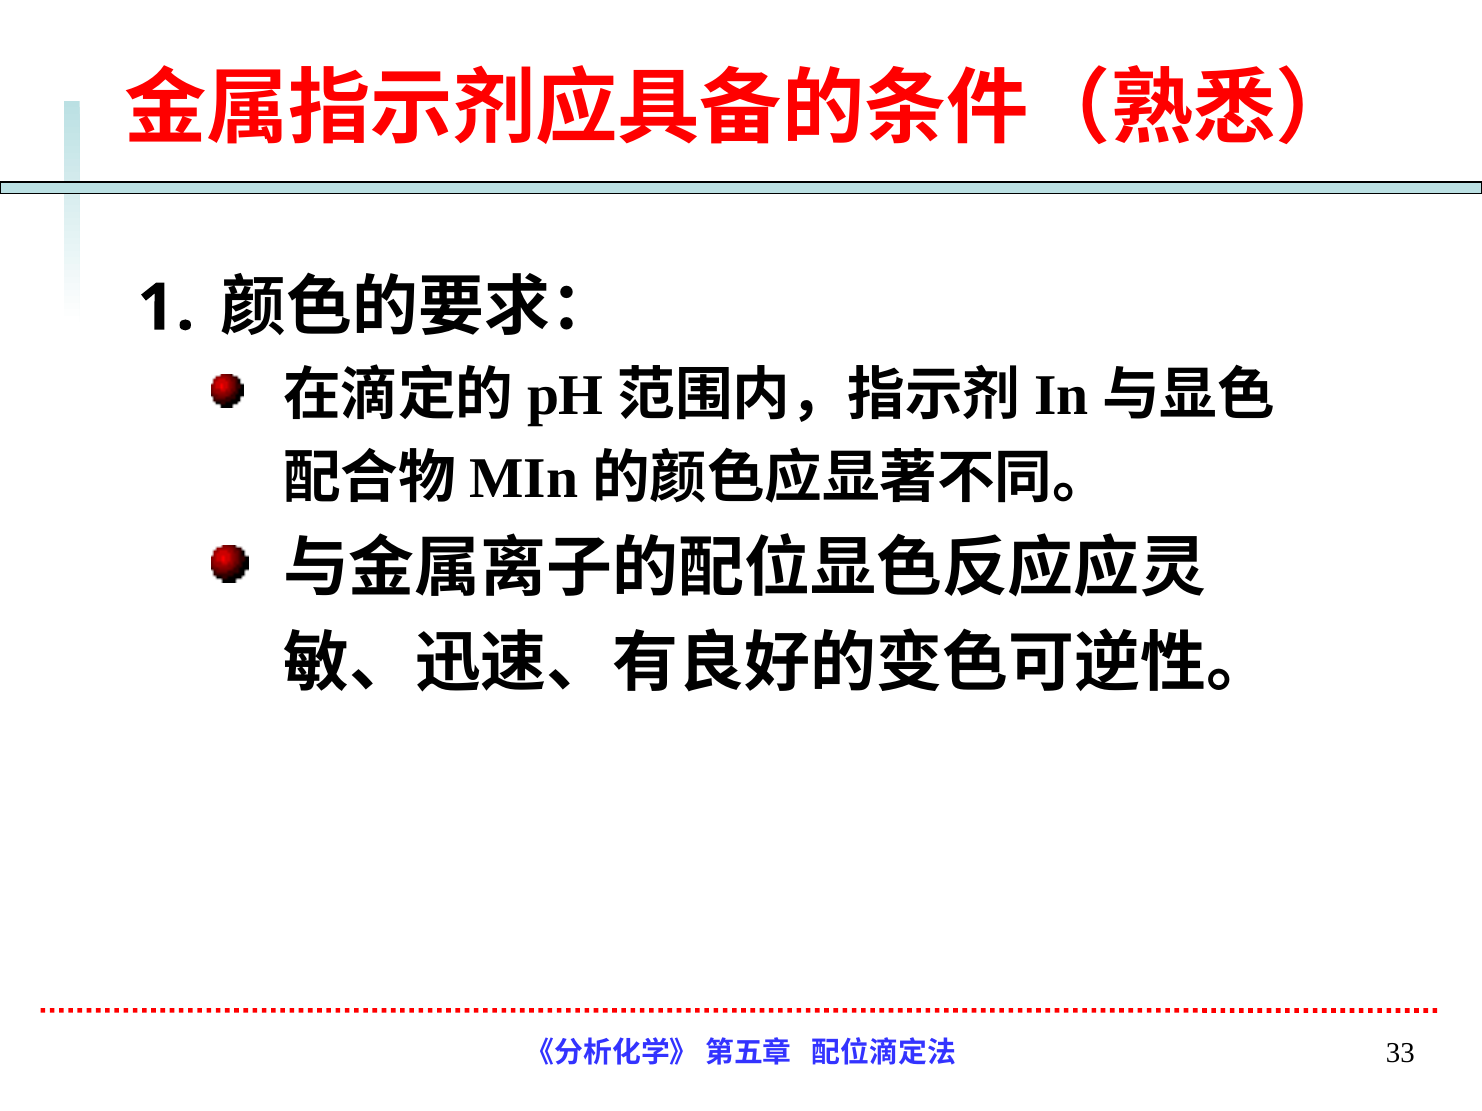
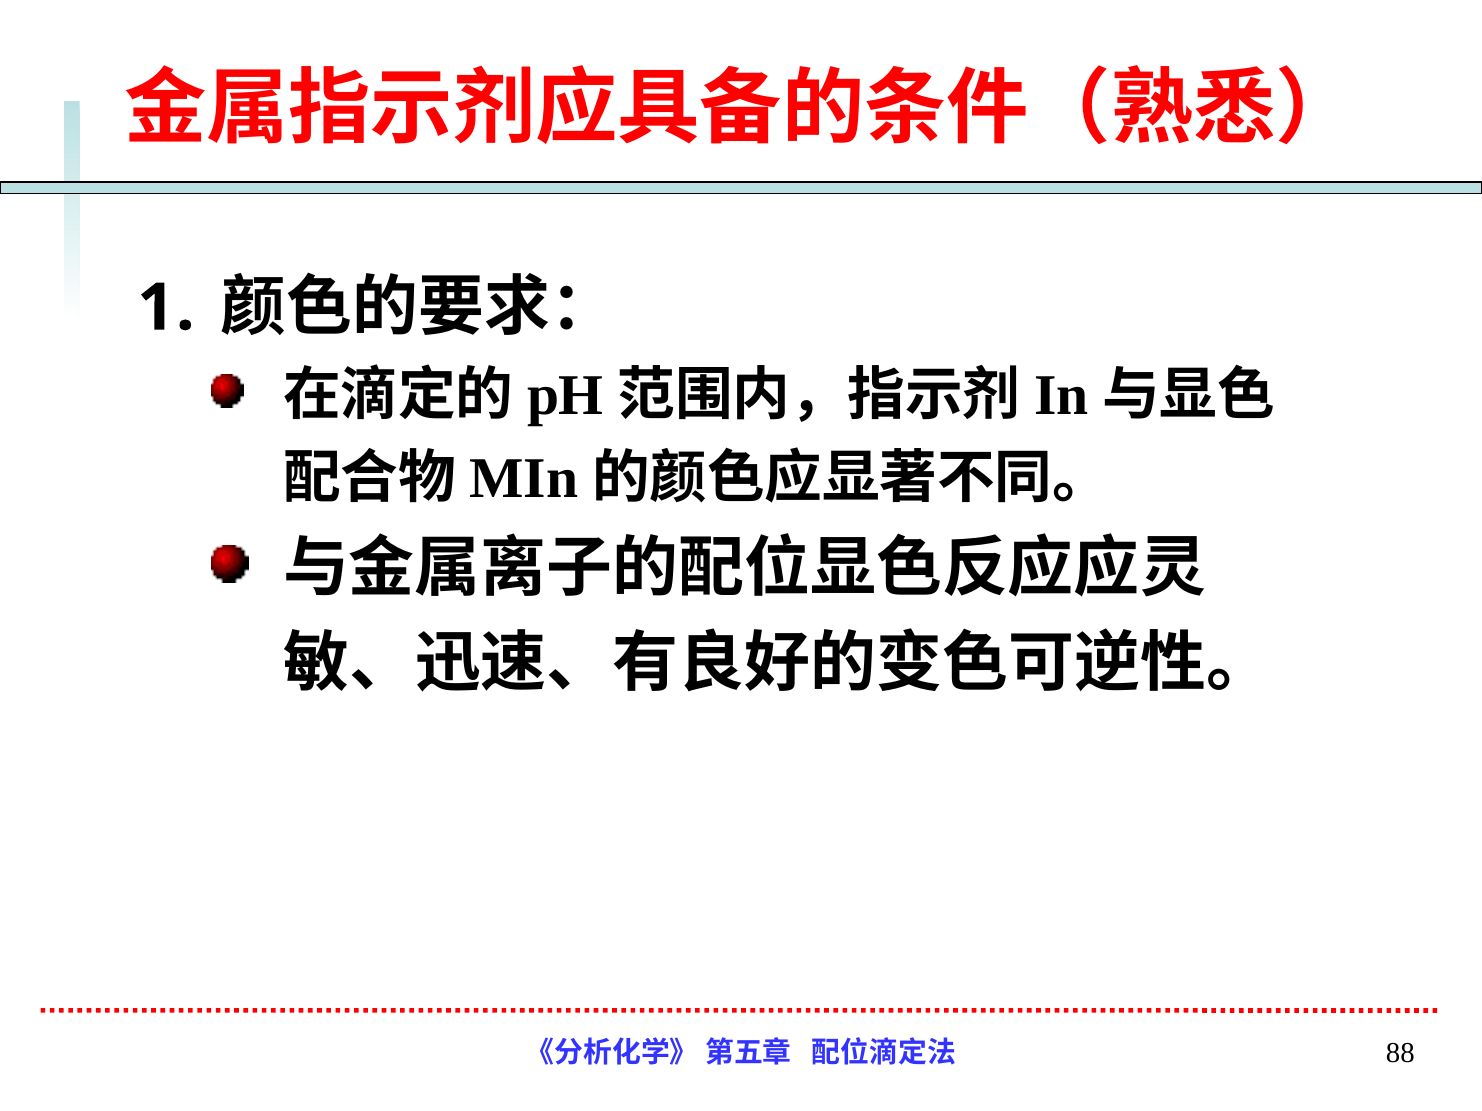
33: 33 -> 88
